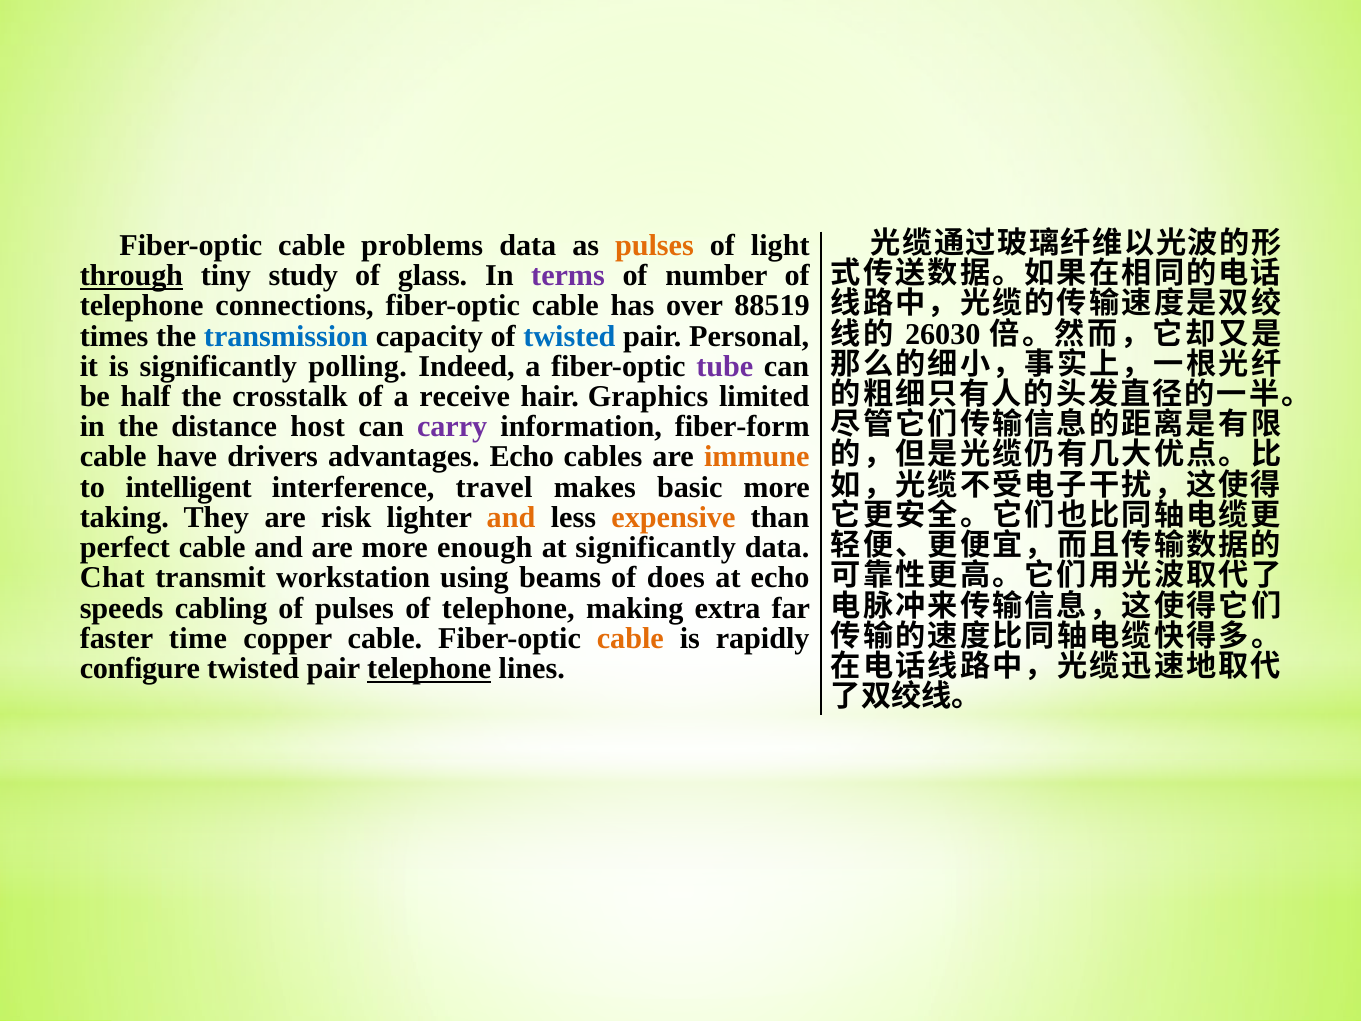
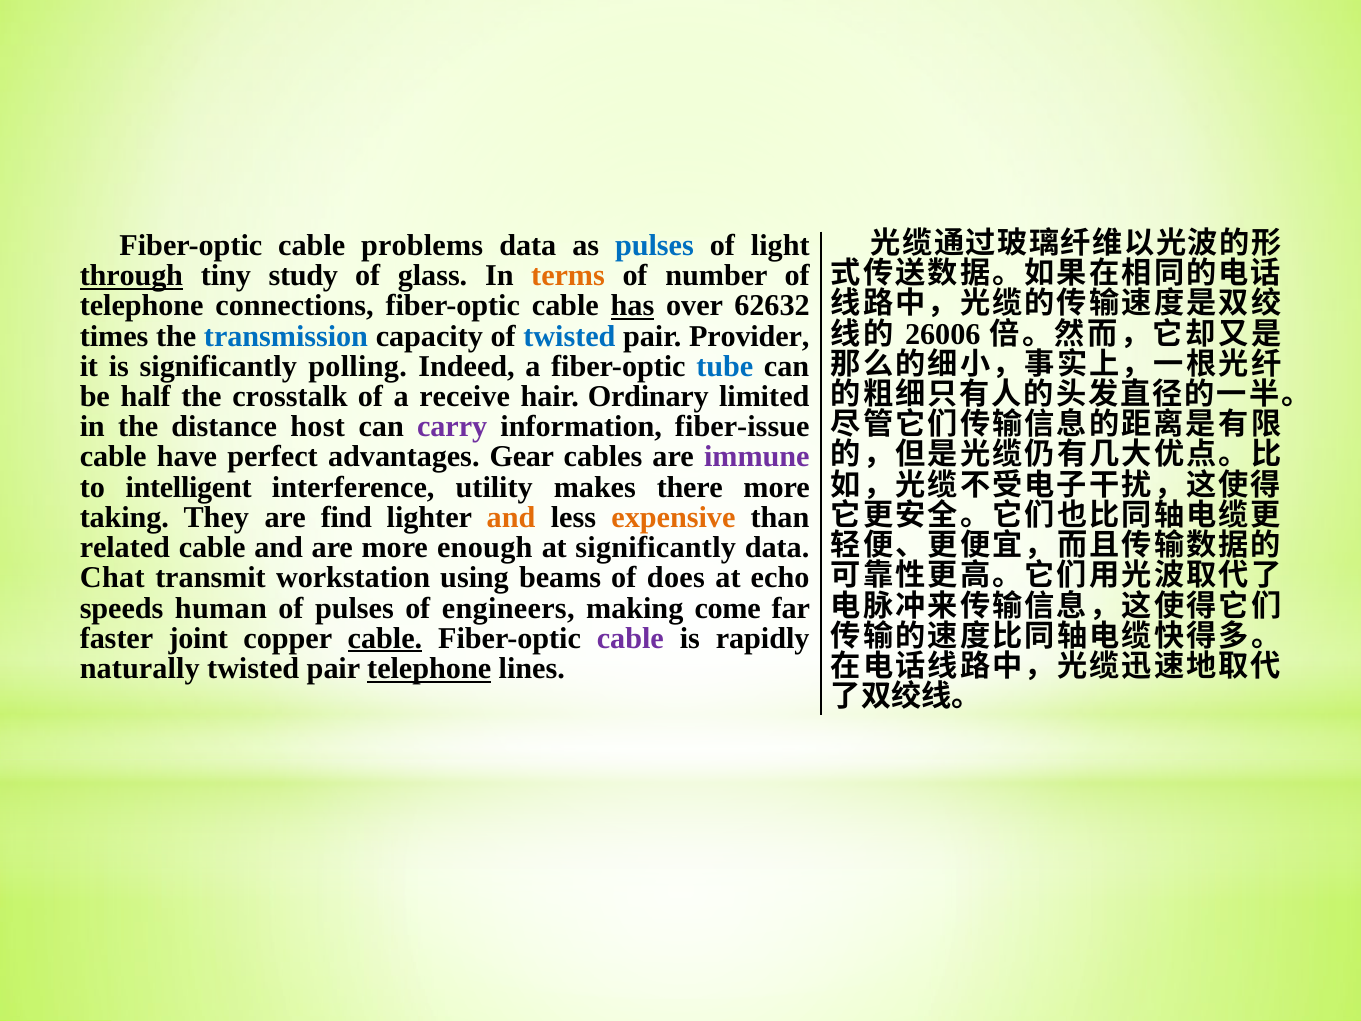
pulses at (654, 245) colour: orange -> blue
terms colour: purple -> orange
has underline: none -> present
88519: 88519 -> 62632
Personal: Personal -> Provider
26030: 26030 -> 26006
tube colour: purple -> blue
Graphics: Graphics -> Ordinary
fiber-form: fiber-form -> fiber-issue
drivers: drivers -> perfect
advantages Echo: Echo -> Gear
immune colour: orange -> purple
travel: travel -> utility
basic: basic -> there
risk: risk -> find
perfect: perfect -> related
cabling: cabling -> human
pulses of telephone: telephone -> engineers
extra: extra -> come
time: time -> joint
cable at (385, 638) underline: none -> present
cable at (630, 638) colour: orange -> purple
configure: configure -> naturally
